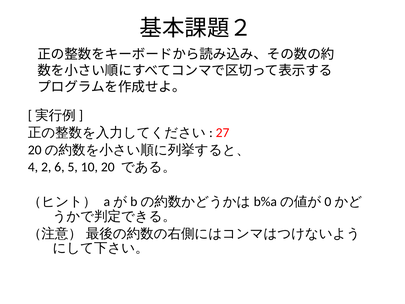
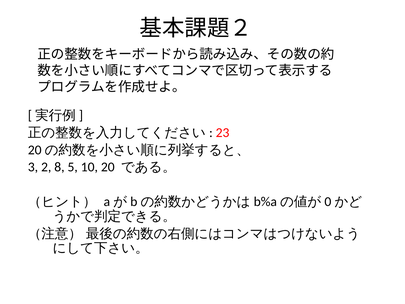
27: 27 -> 23
4: 4 -> 3
6: 6 -> 8
